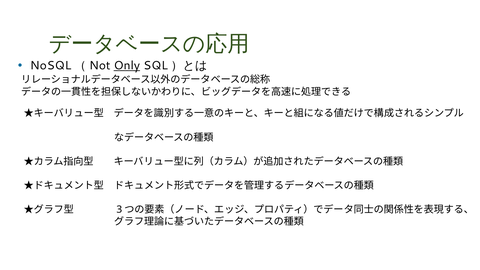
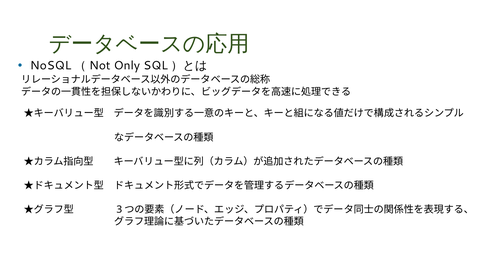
Only underline: present -> none
